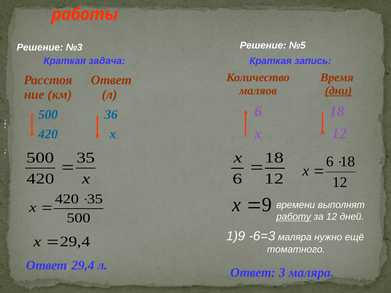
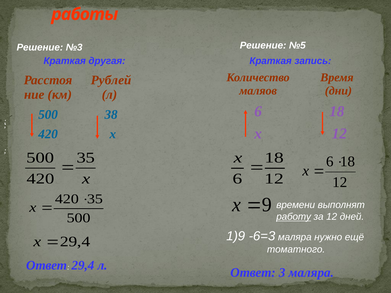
задача: задача -> другая
Ответ at (111, 80): Ответ -> Рублей
дни underline: present -> none
36: 36 -> 38
